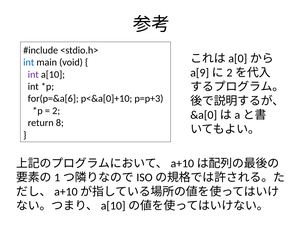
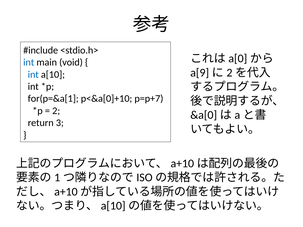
int at (33, 75) colour: purple -> blue
for(p=&a[6: for(p=&a[6 -> for(p=&a[1
p=p+3: p=p+3 -> p=p+7
8: 8 -> 3
